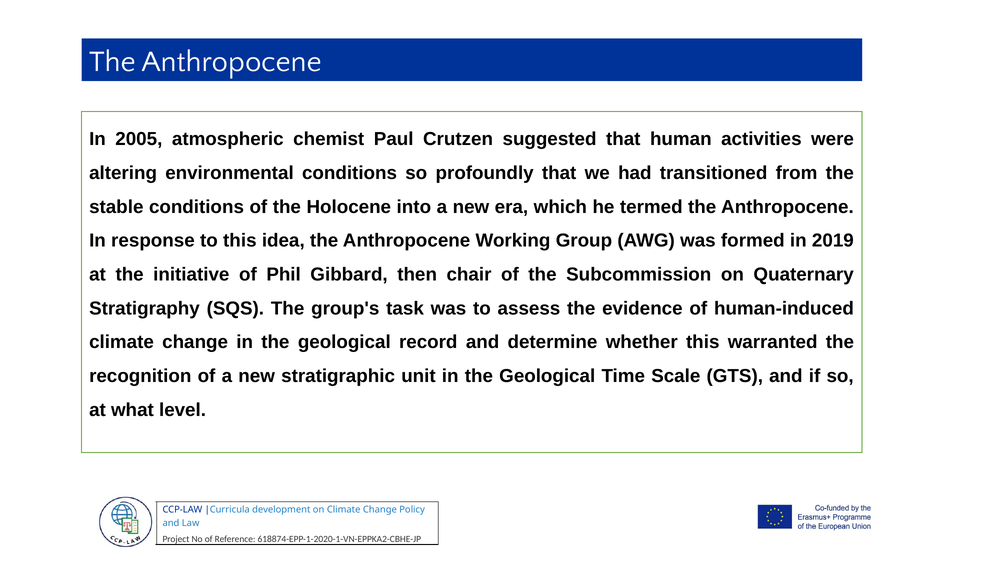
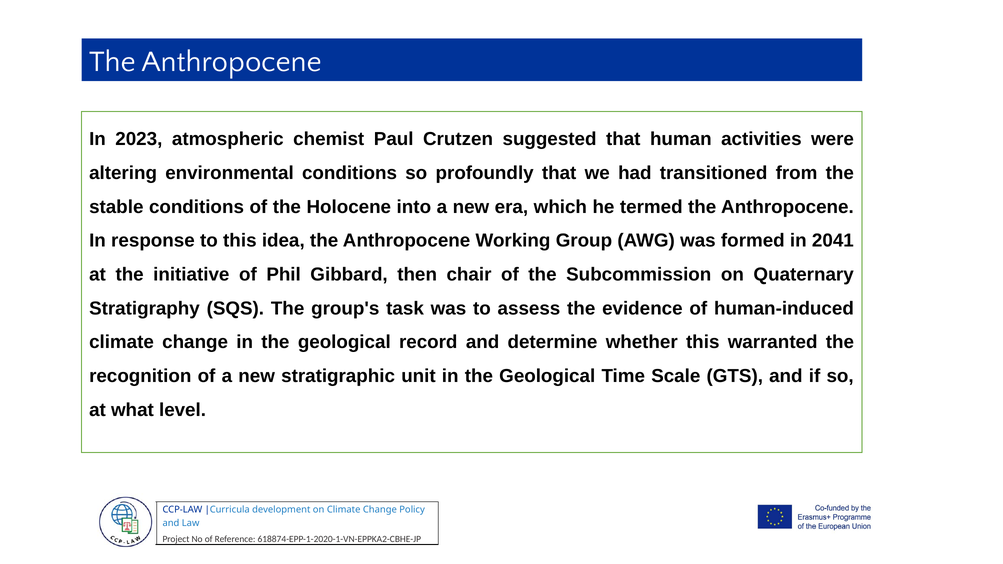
2005: 2005 -> 2023
2019: 2019 -> 2041
